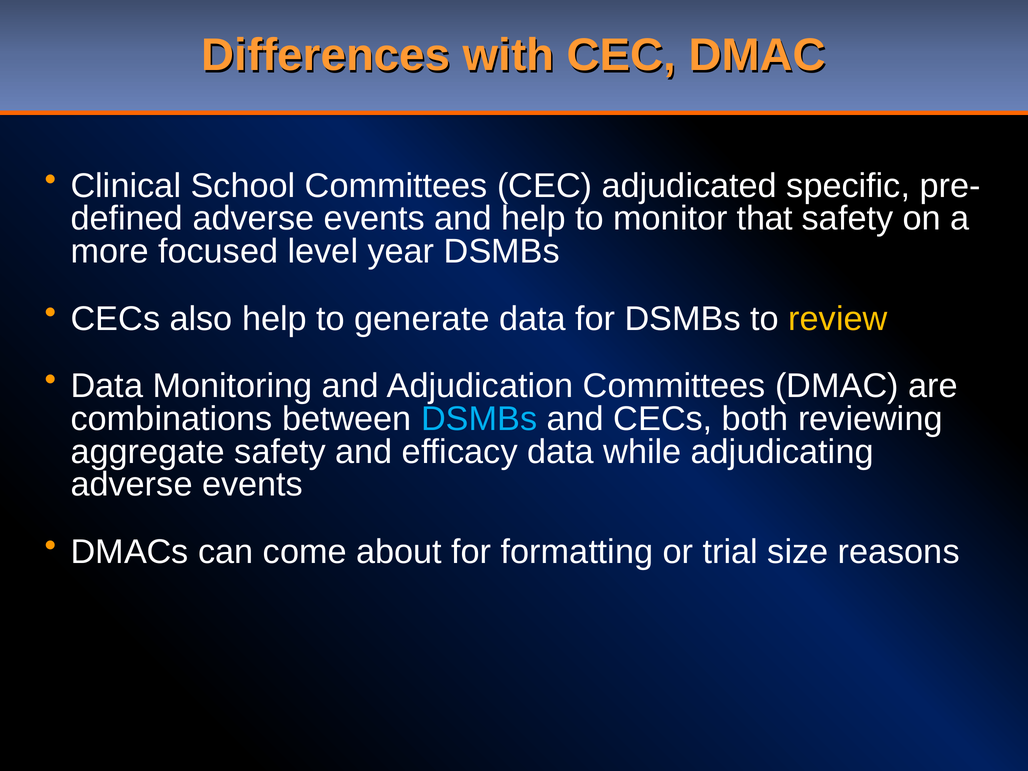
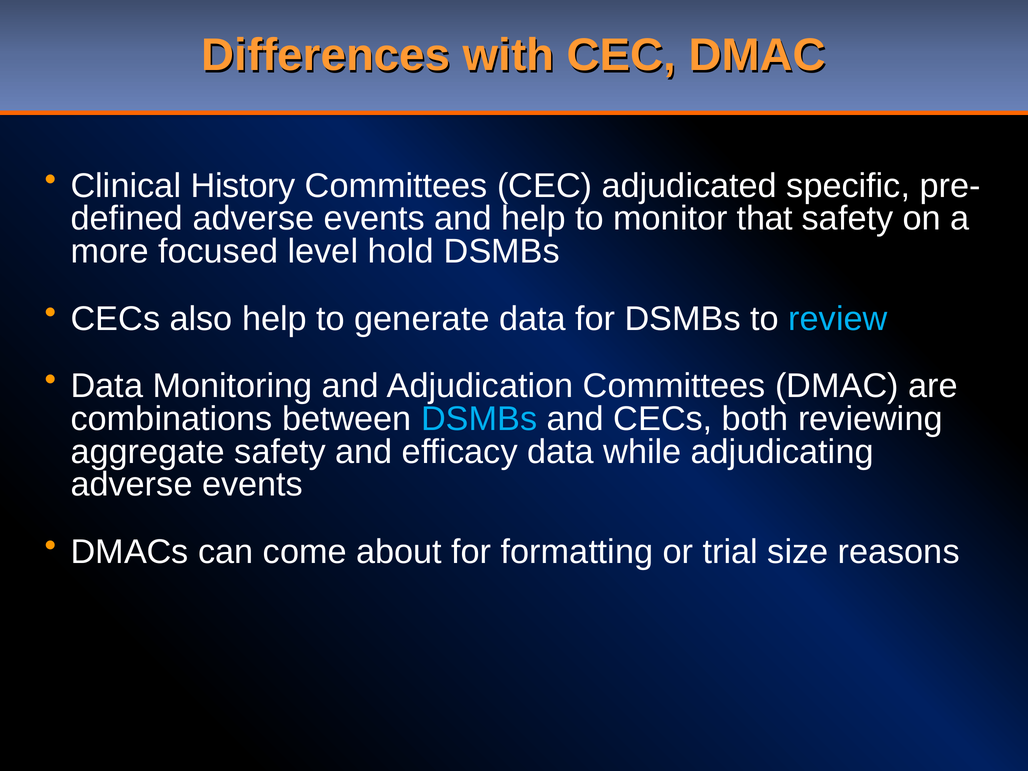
School: School -> History
year: year -> hold
review colour: yellow -> light blue
